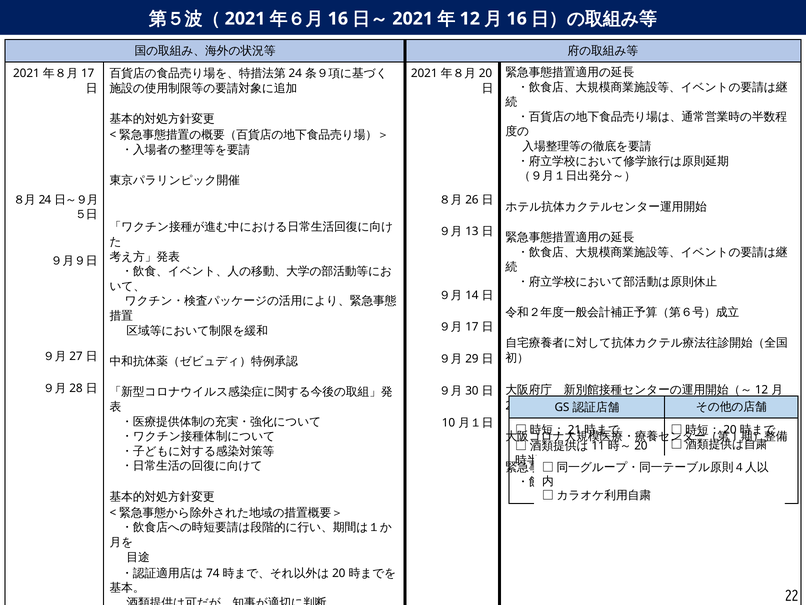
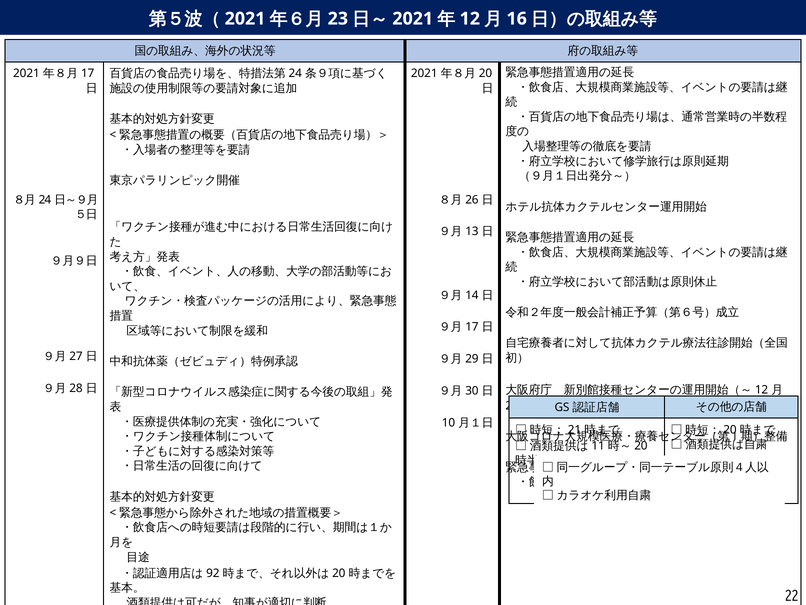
16 at (338, 19): 16 -> 23
74: 74 -> 92
